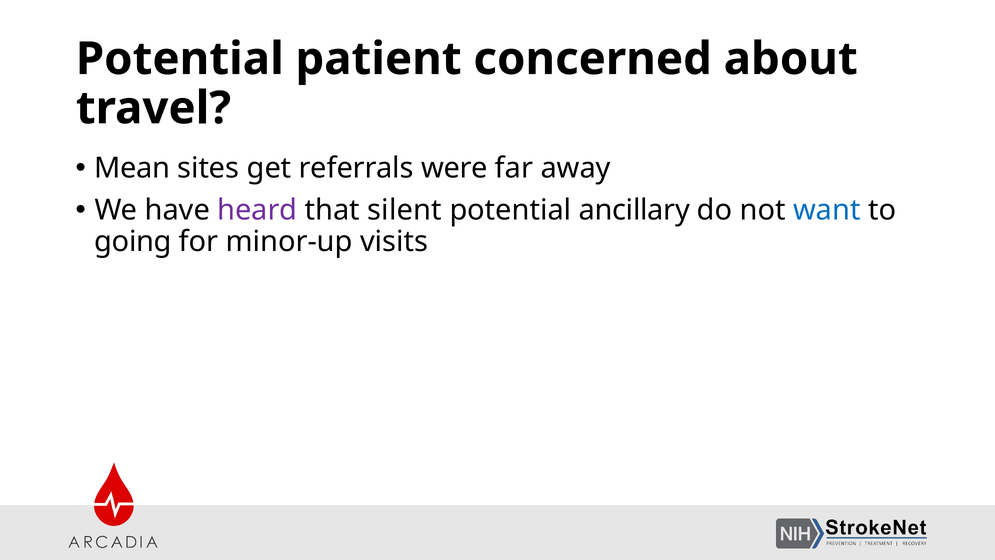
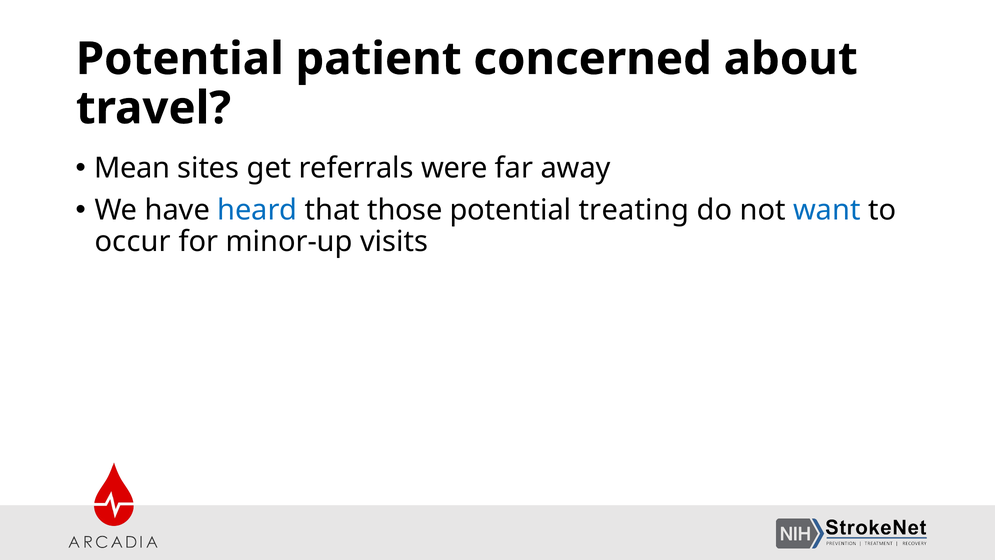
heard colour: purple -> blue
silent: silent -> those
ancillary: ancillary -> treating
going: going -> occur
